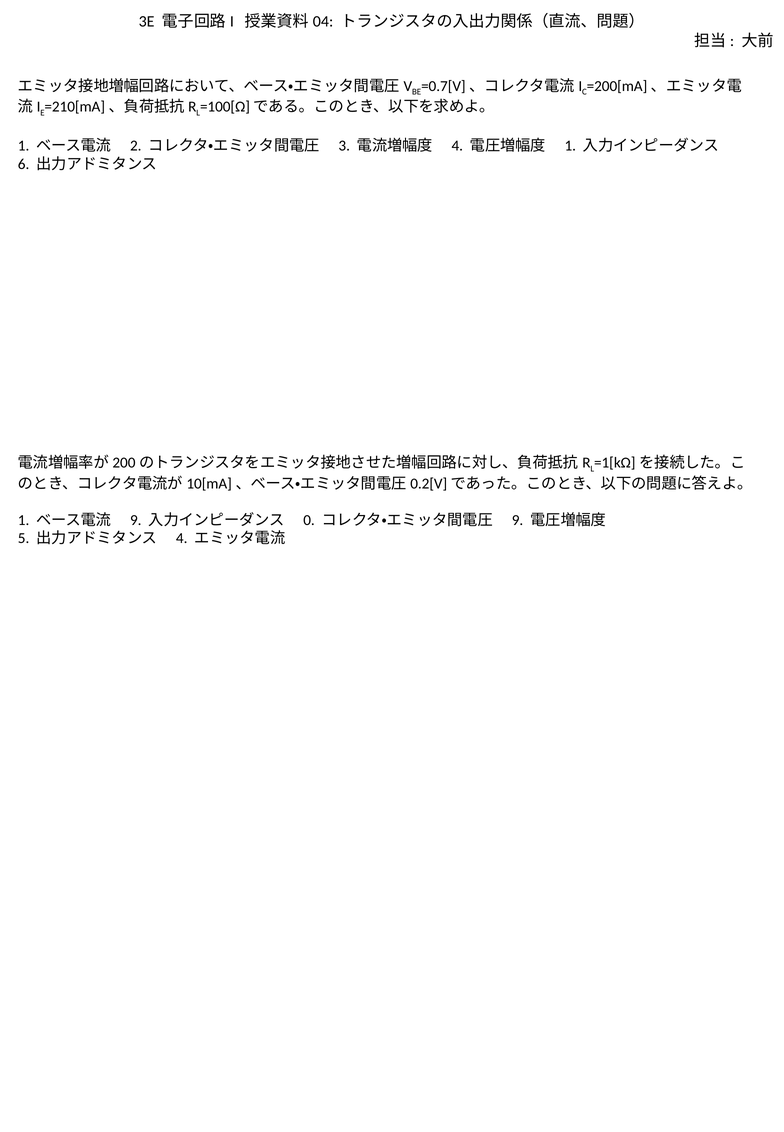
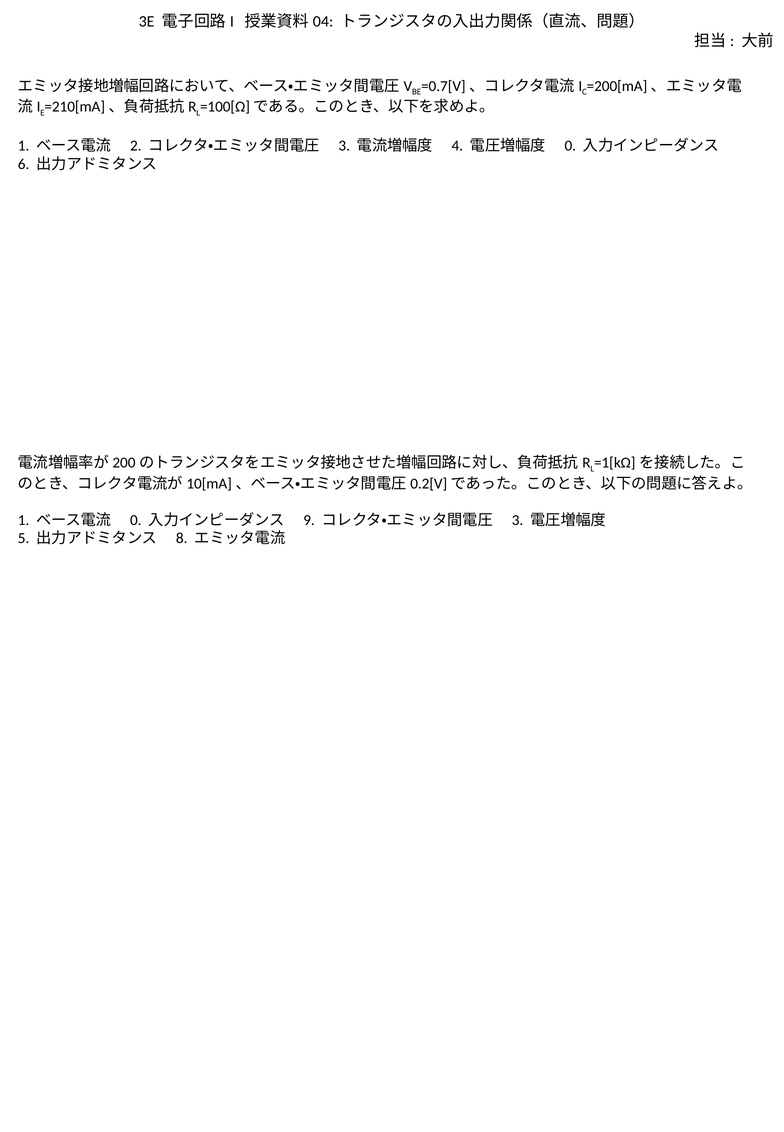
1 at (570, 146): 1 -> 0
9 at (136, 520): 9 -> 0
0: 0 -> 9
9 at (518, 520): 9 -> 3
4 at (182, 539): 4 -> 8
